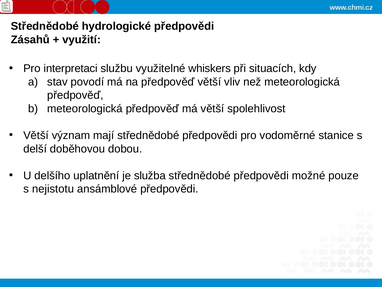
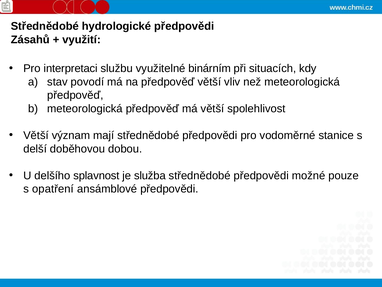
whiskers: whiskers -> binárním
uplatnění: uplatnění -> splavnost
nejistotu: nejistotu -> opatření
